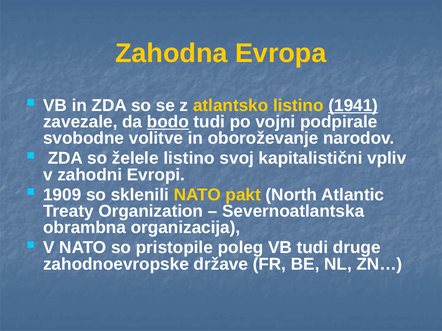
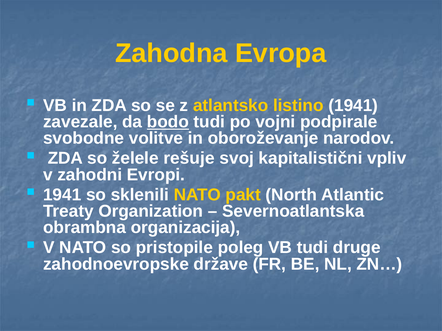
1941 at (353, 106) underline: present -> none
želele listino: listino -> rešuje
1909 at (62, 195): 1909 -> 1941
